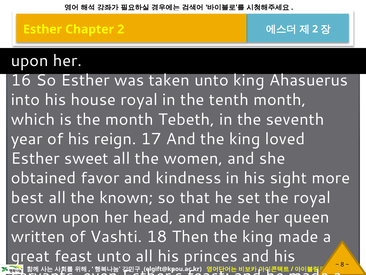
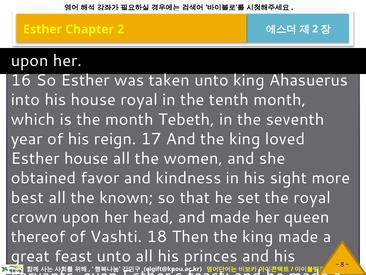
Esther sweet: sweet -> house
written: written -> thereof
